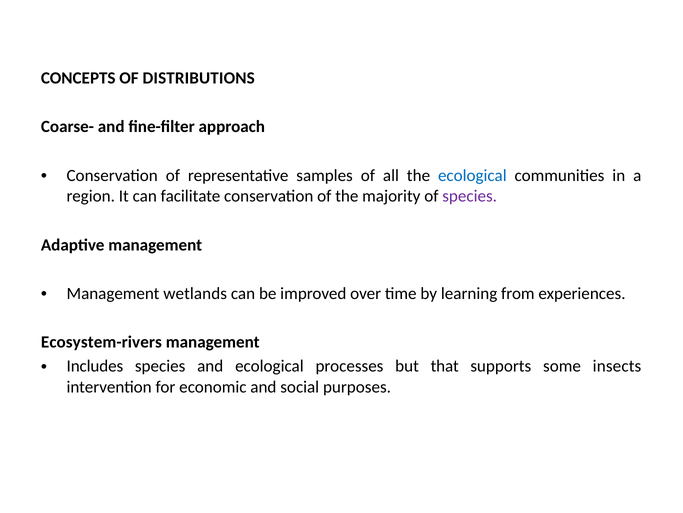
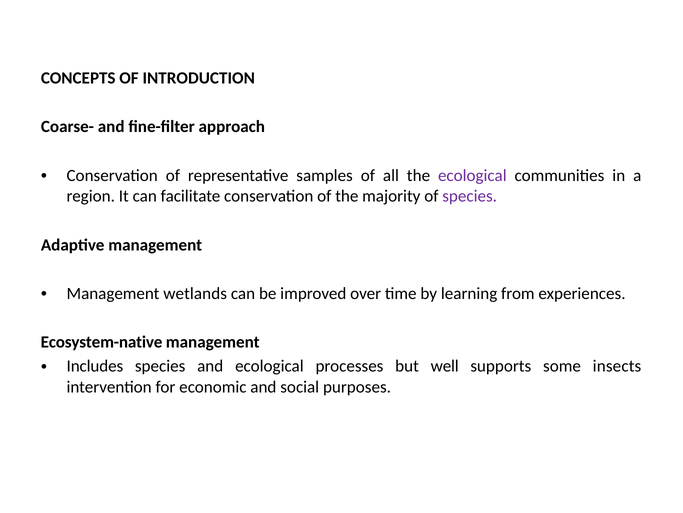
DISTRIBUTIONS: DISTRIBUTIONS -> INTRODUCTION
ecological at (472, 175) colour: blue -> purple
Ecosystem-rivers: Ecosystem-rivers -> Ecosystem-native
that: that -> well
